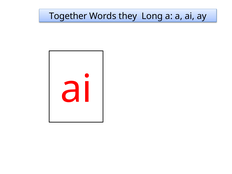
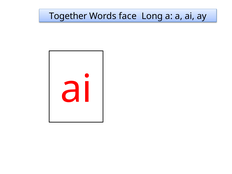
they: they -> face
